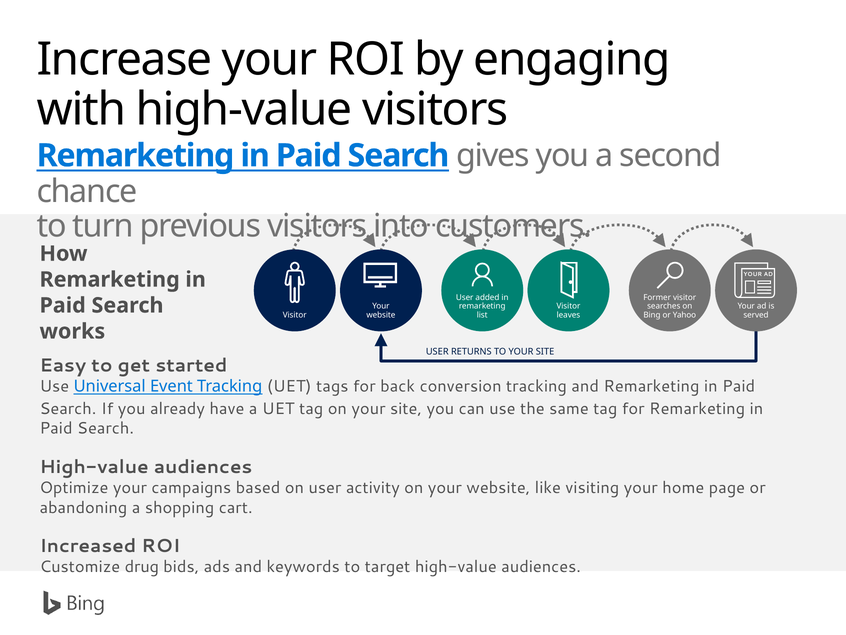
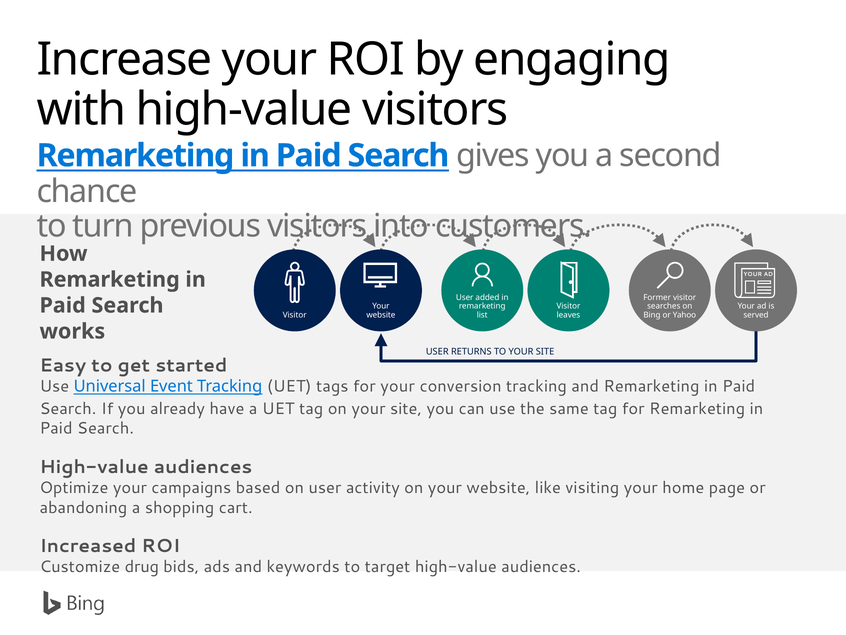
for back: back -> your
